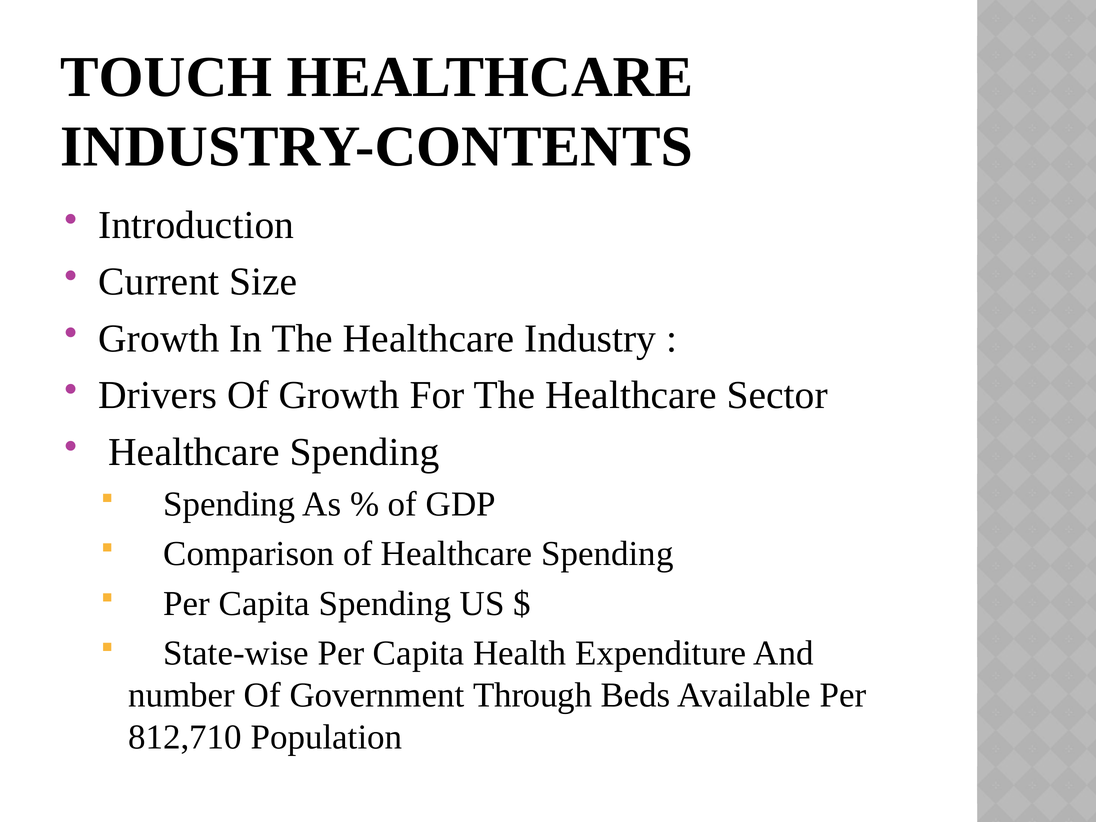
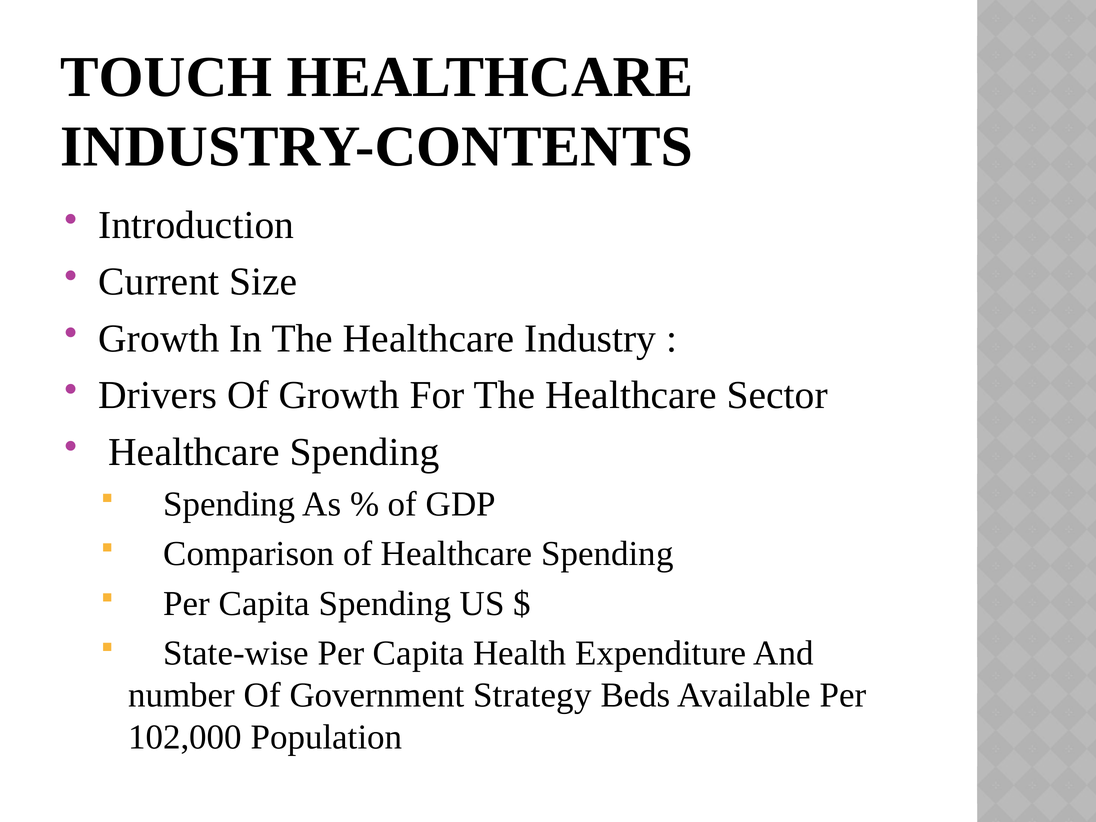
Through: Through -> Strategy
812,710: 812,710 -> 102,000
